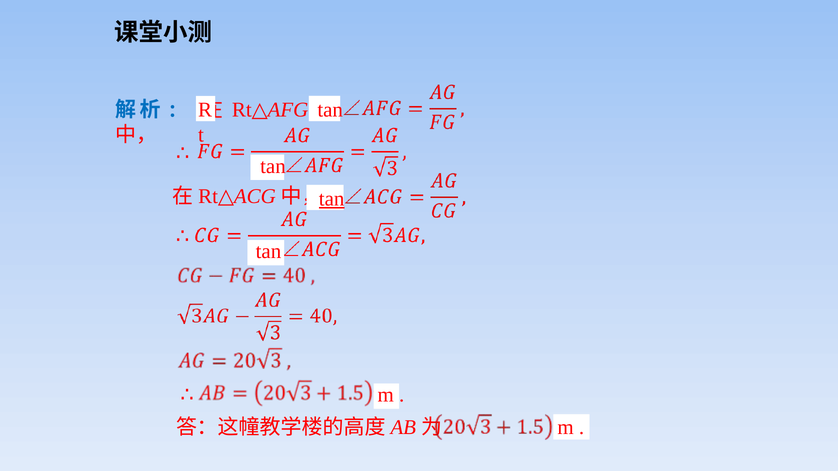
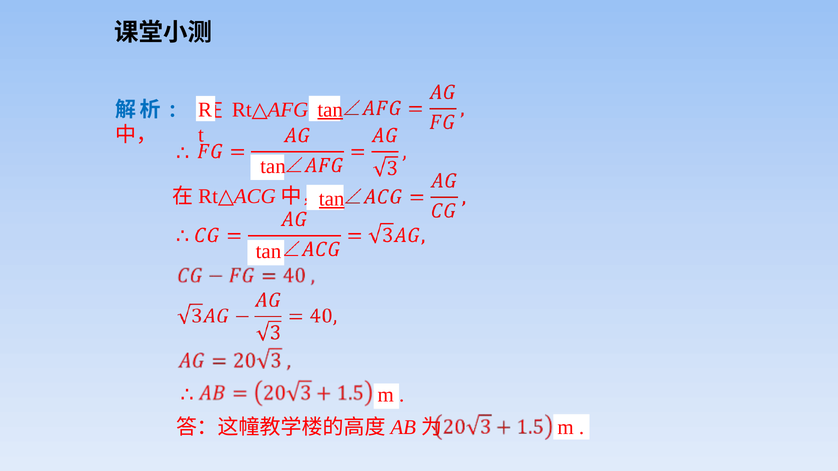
tan at (330, 110) underline: none -> present
